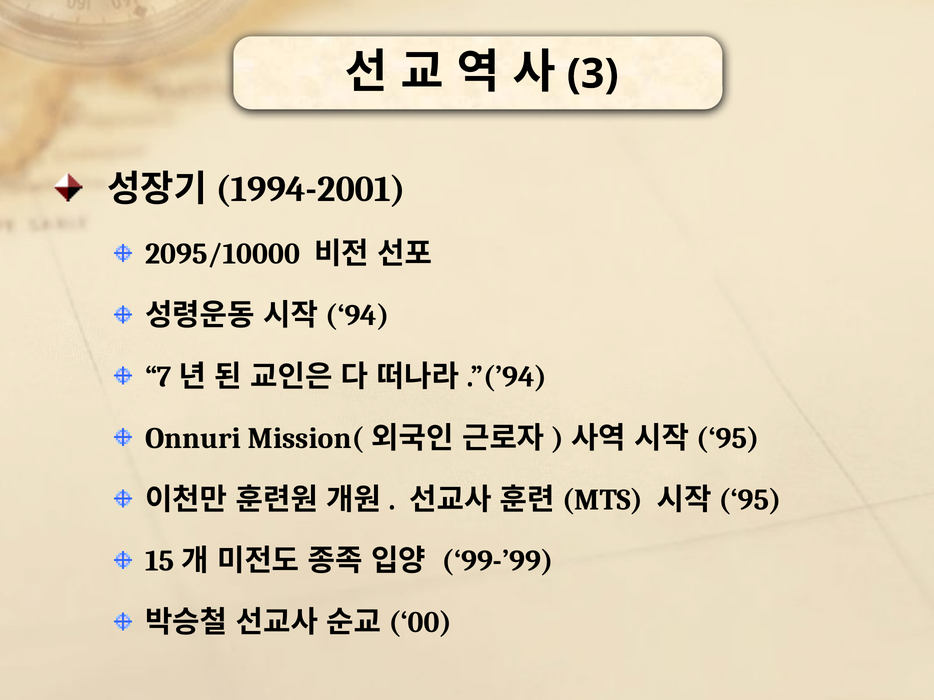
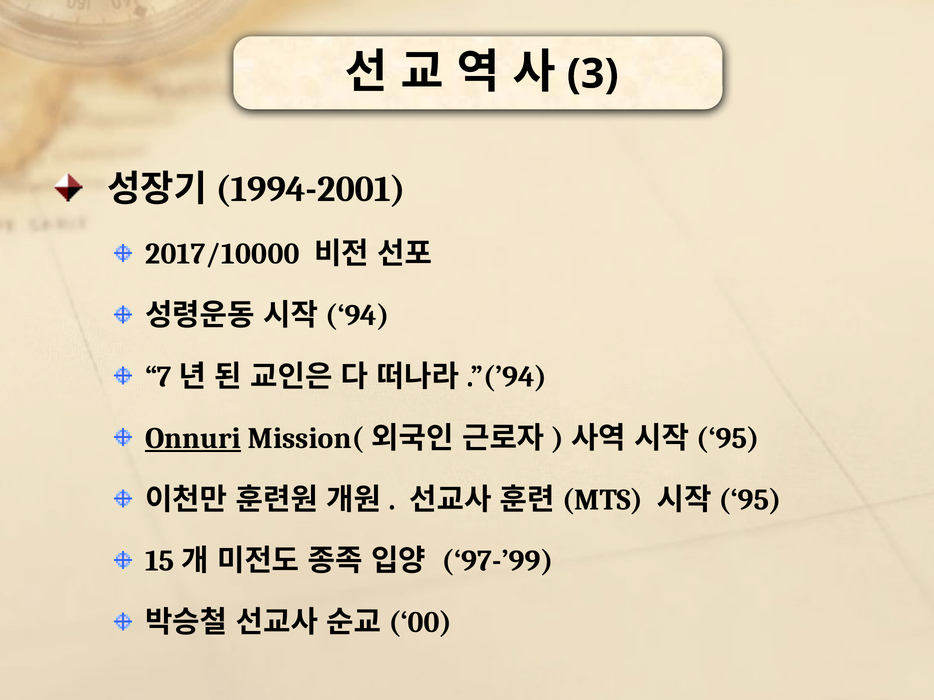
2095/10000: 2095/10000 -> 2017/10000
Onnuri underline: none -> present
99-’99: 99-’99 -> 97-’99
